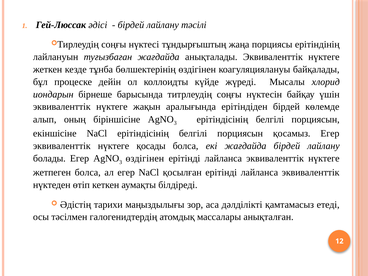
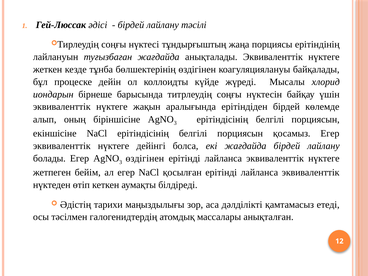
қосады: қосады -> дейінгі
жетпеген болса: болса -> бейім
